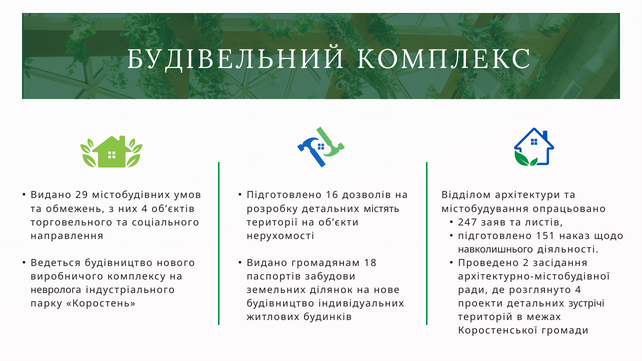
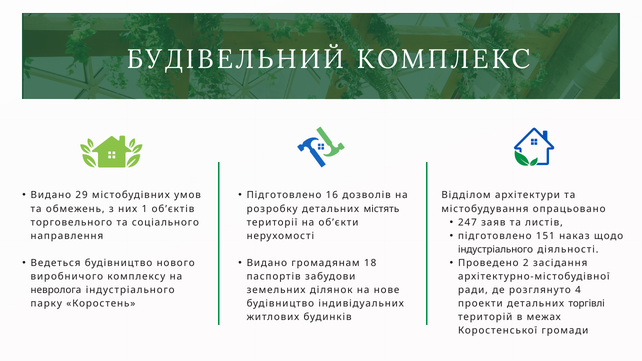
них 4: 4 -> 1
навколишнього at (496, 249): навколишнього -> індустріального
зустрічі: зустрічі -> торгівлі
